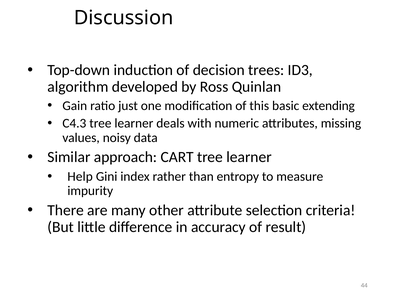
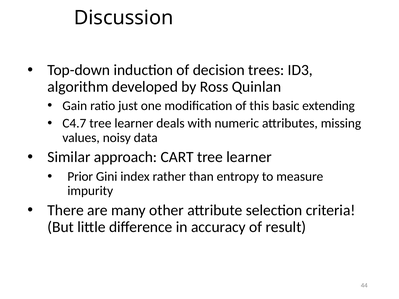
C4.3: C4.3 -> C4.7
Help: Help -> Prior
